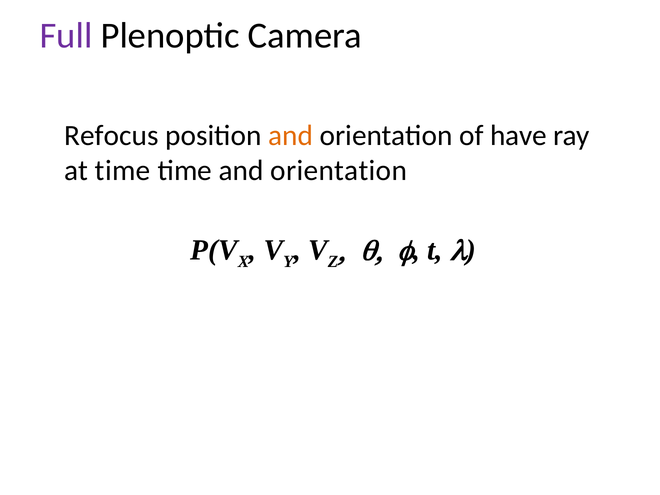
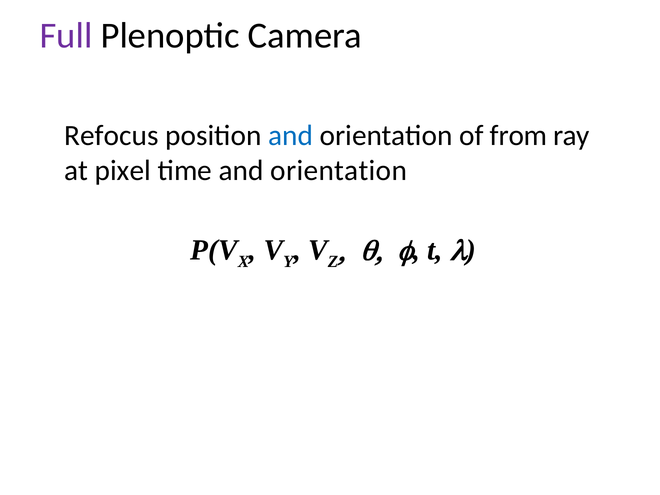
and at (291, 136) colour: orange -> blue
have: have -> from
at time: time -> pixel
